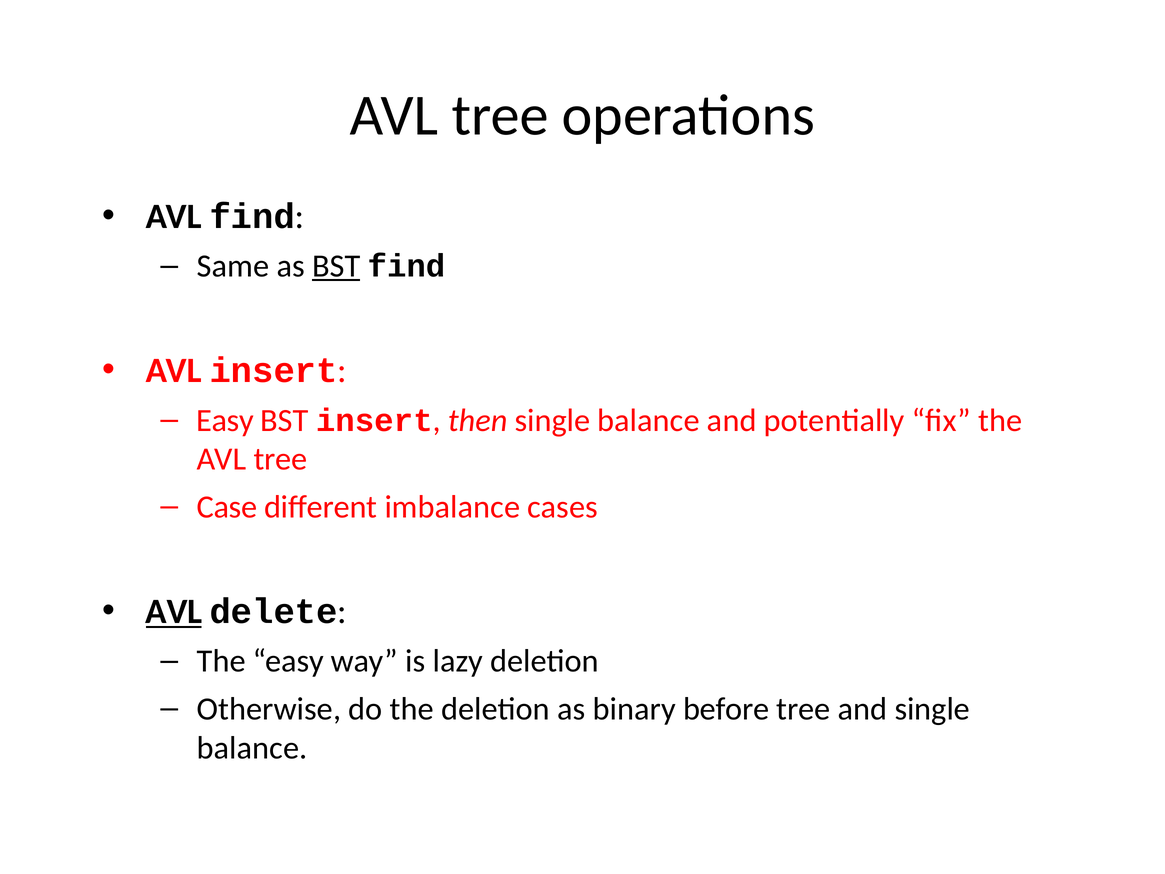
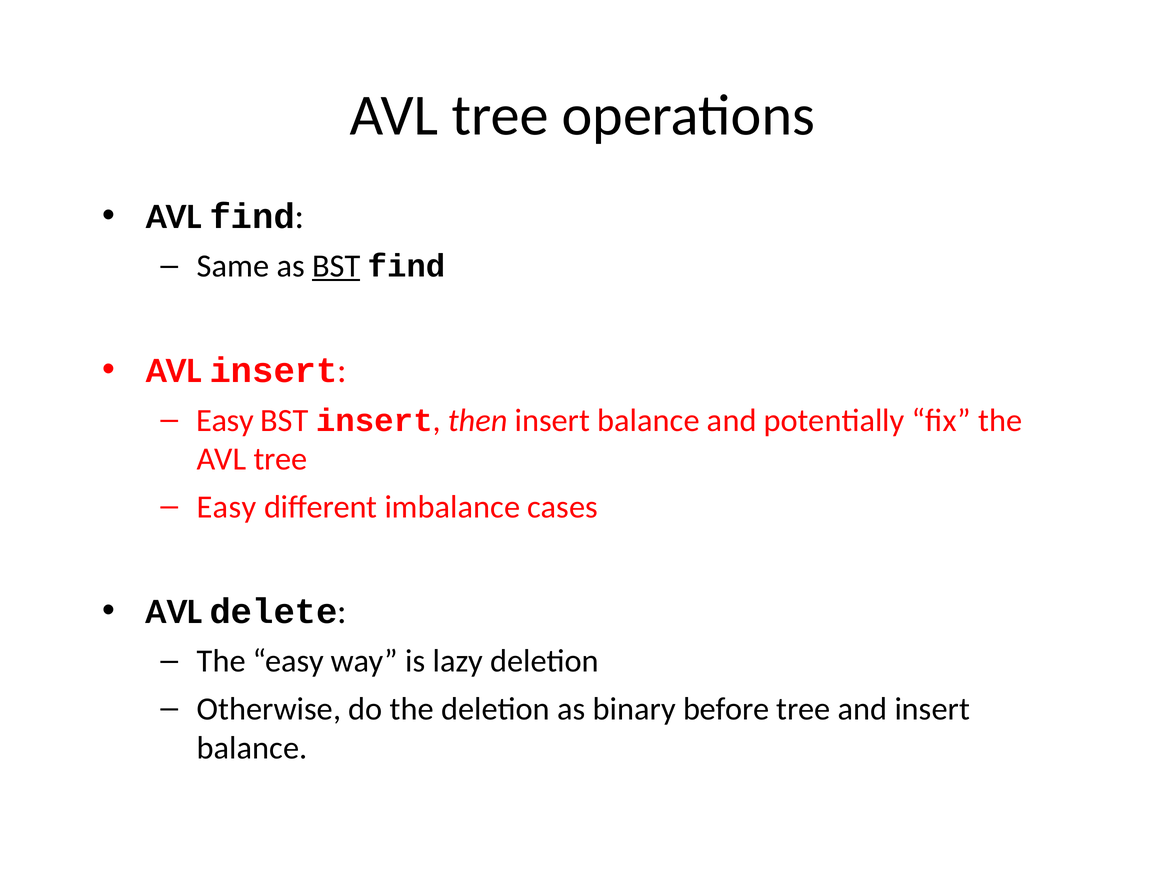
then single: single -> insert
Case at (227, 507): Case -> Easy
AVL at (174, 611) underline: present -> none
and single: single -> insert
